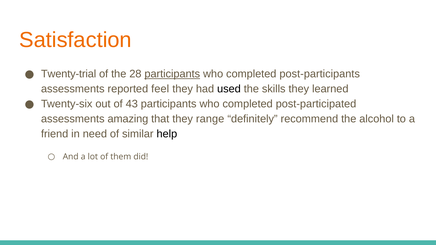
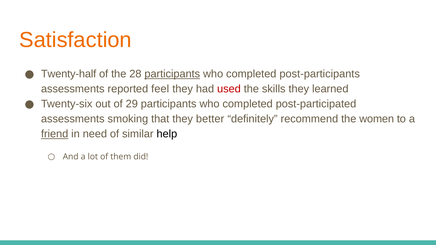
Twenty-trial: Twenty-trial -> Twenty-half
used colour: black -> red
43: 43 -> 29
amazing: amazing -> smoking
range: range -> better
alcohol: alcohol -> women
friend underline: none -> present
